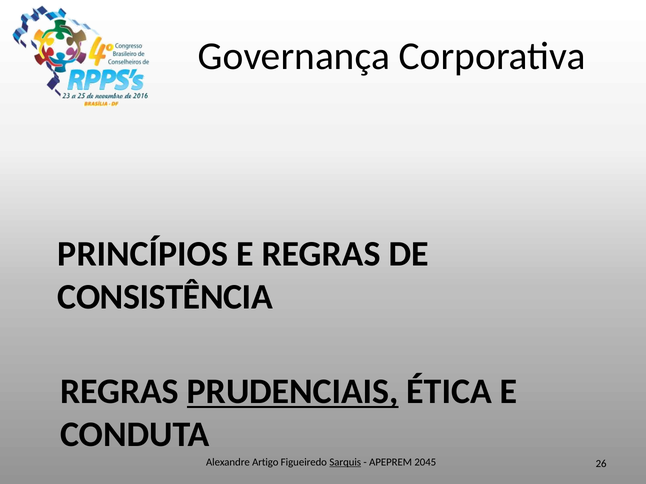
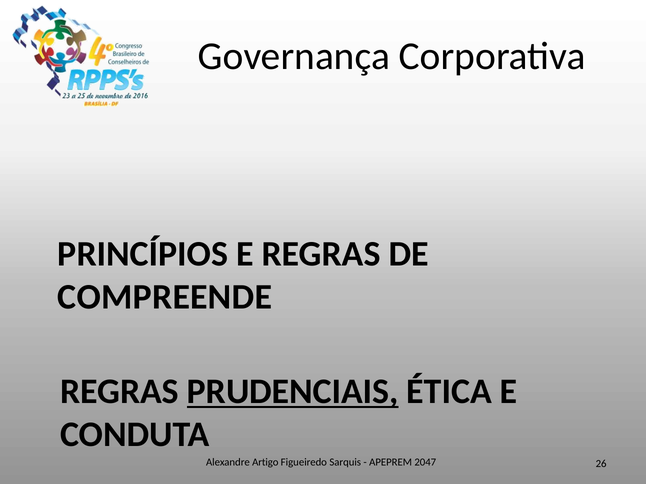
CONSISTÊNCIA: CONSISTÊNCIA -> COMPREENDE
Sarquis underline: present -> none
2045: 2045 -> 2047
